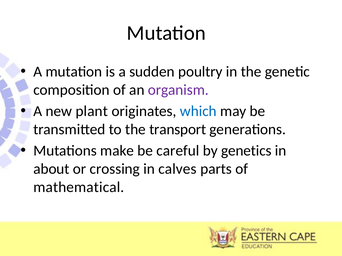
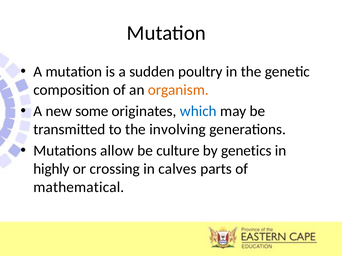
organism colour: purple -> orange
plant: plant -> some
transport: transport -> involving
make: make -> allow
careful: careful -> culture
about: about -> highly
